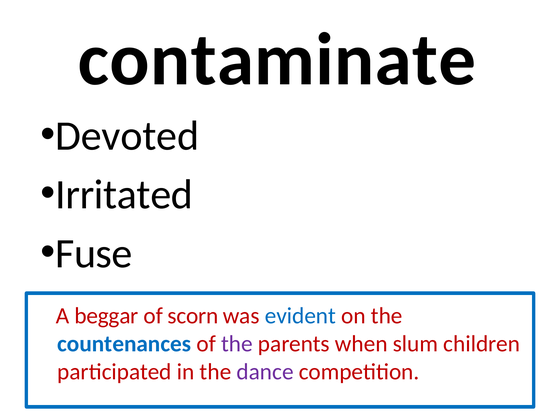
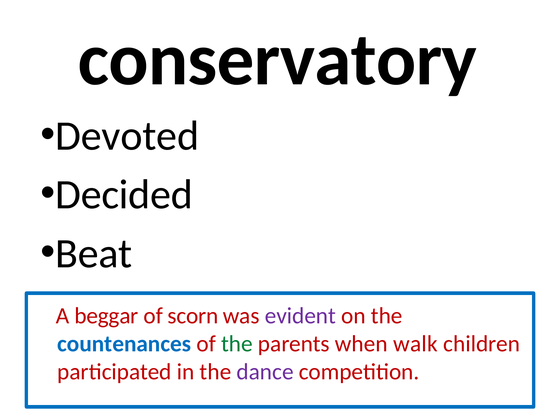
contaminate: contaminate -> conservatory
Irritated: Irritated -> Decided
Fuse: Fuse -> Beat
evident colour: blue -> purple
the at (237, 344) colour: purple -> green
slum: slum -> walk
